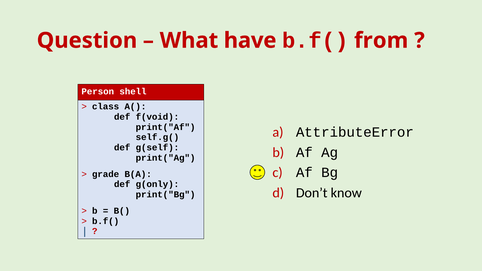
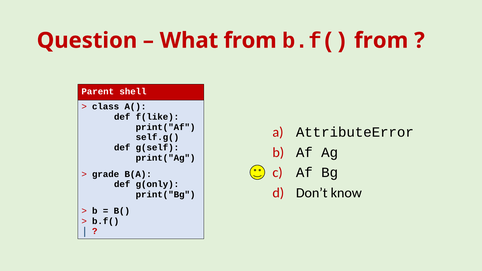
What have: have -> from
Person: Person -> Parent
f(void: f(void -> f(like
